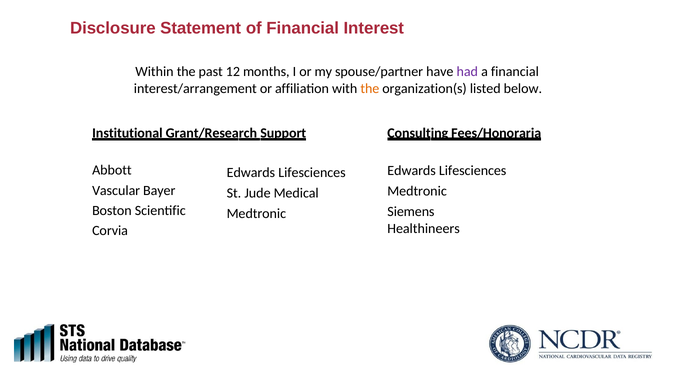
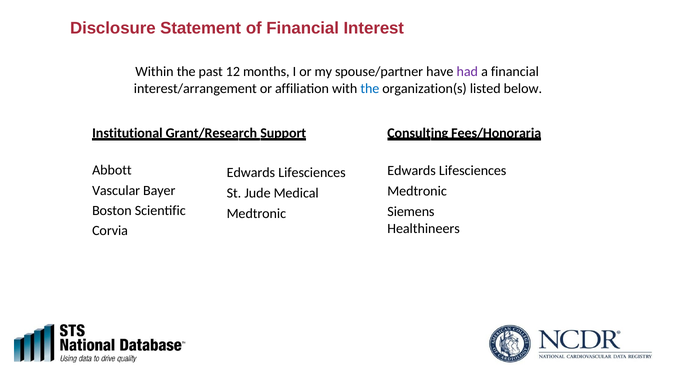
the at (370, 88) colour: orange -> blue
